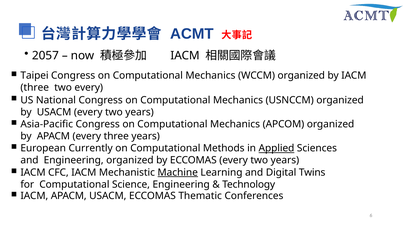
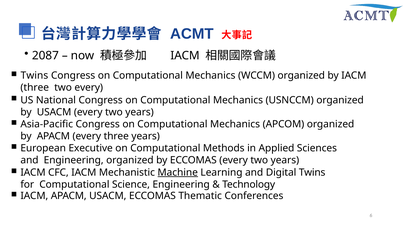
2057: 2057 -> 2087
Taipei at (35, 76): Taipei -> Twins
Currently: Currently -> Executive
Applied underline: present -> none
